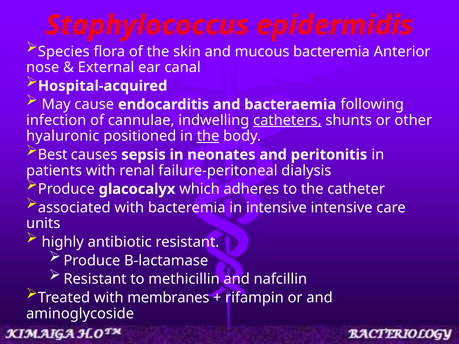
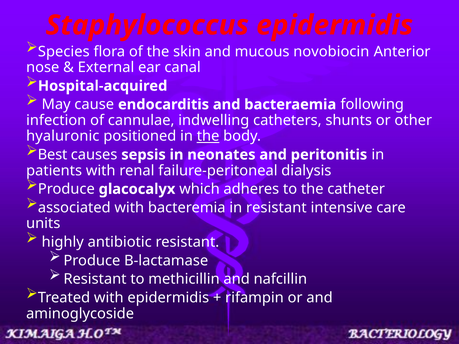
mucous bacteremia: bacteremia -> novobiocin
catheters underline: present -> none
in intensive: intensive -> resistant
with membranes: membranes -> epidermidis
